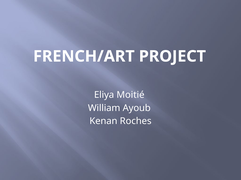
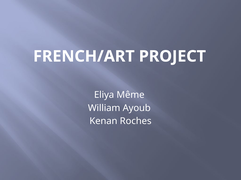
Moitié: Moitié -> Même
